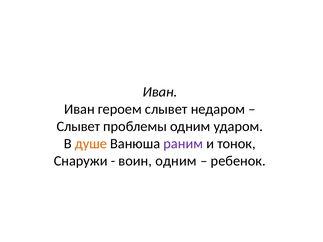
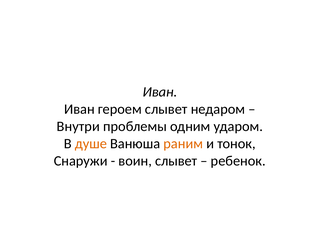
Слывет at (78, 126): Слывет -> Внутри
раним colour: purple -> orange
воин одним: одним -> слывет
